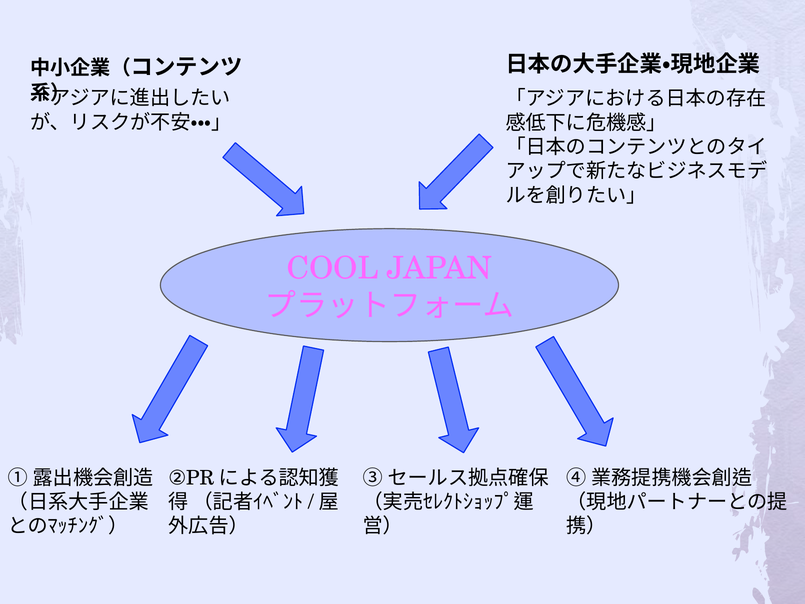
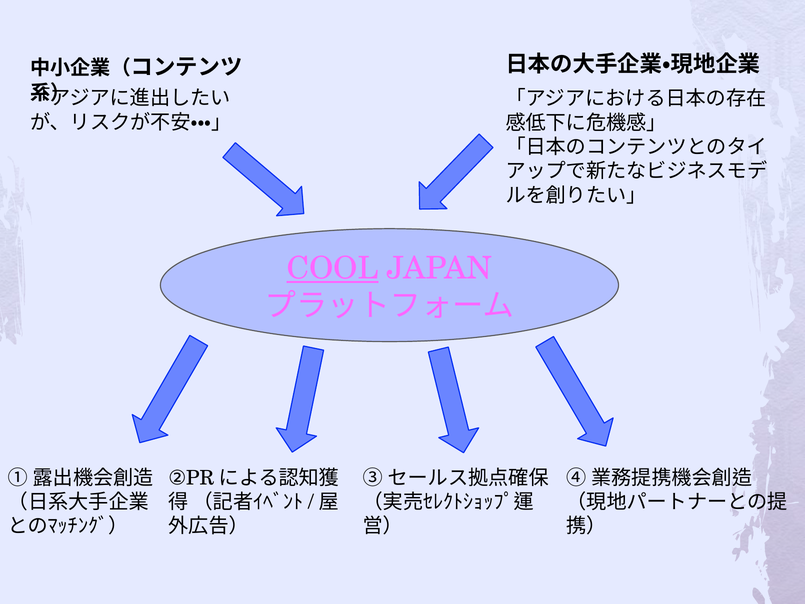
COOL underline: none -> present
